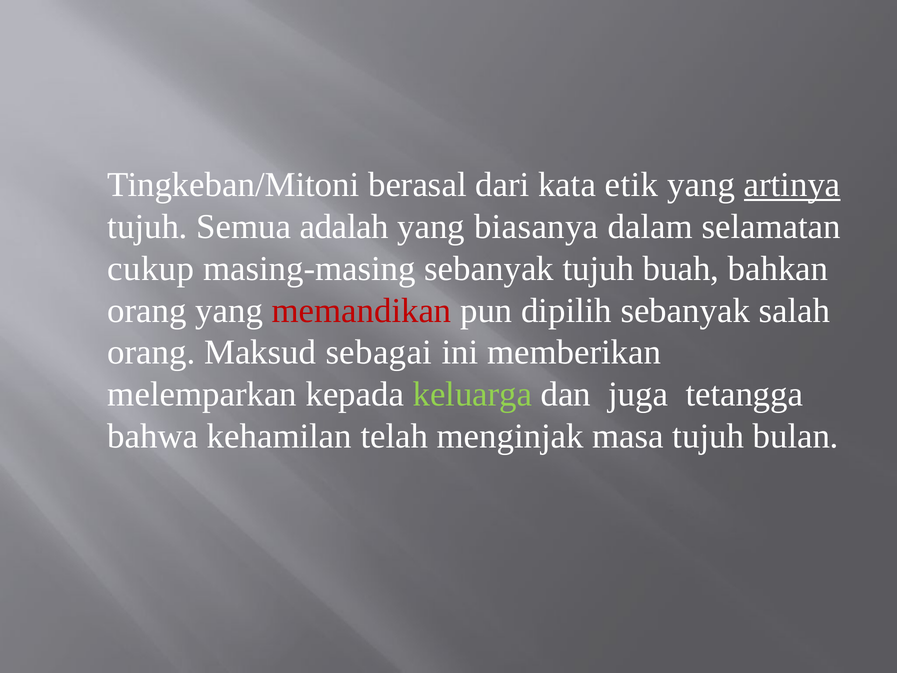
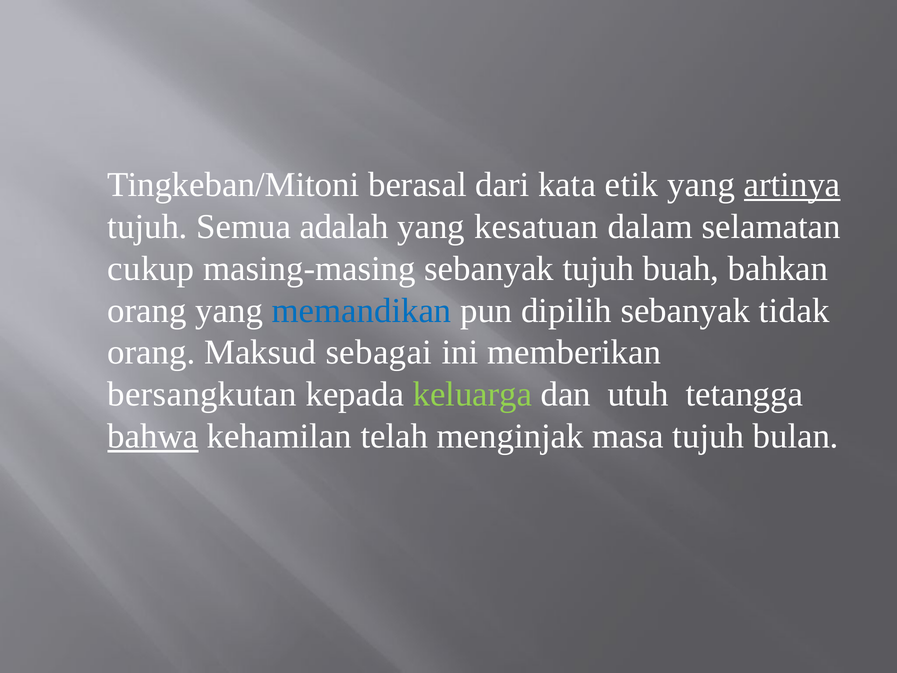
biasanya: biasanya -> kesatuan
memandikan colour: red -> blue
salah: salah -> tidak
melemparkan: melemparkan -> bersangkutan
juga: juga -> utuh
bahwa underline: none -> present
